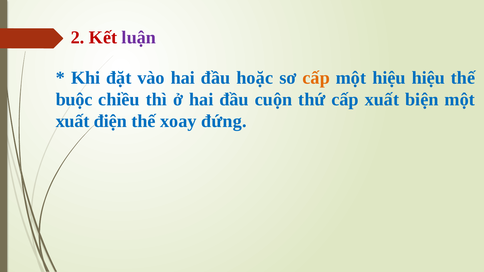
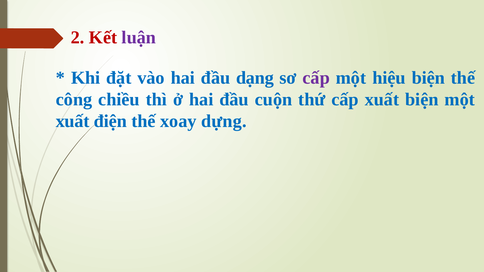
hoặc: hoặc -> dạng
cấp at (316, 78) colour: orange -> purple
hiệu hiệu: hiệu -> biện
buộc: buộc -> công
đứng: đứng -> dựng
